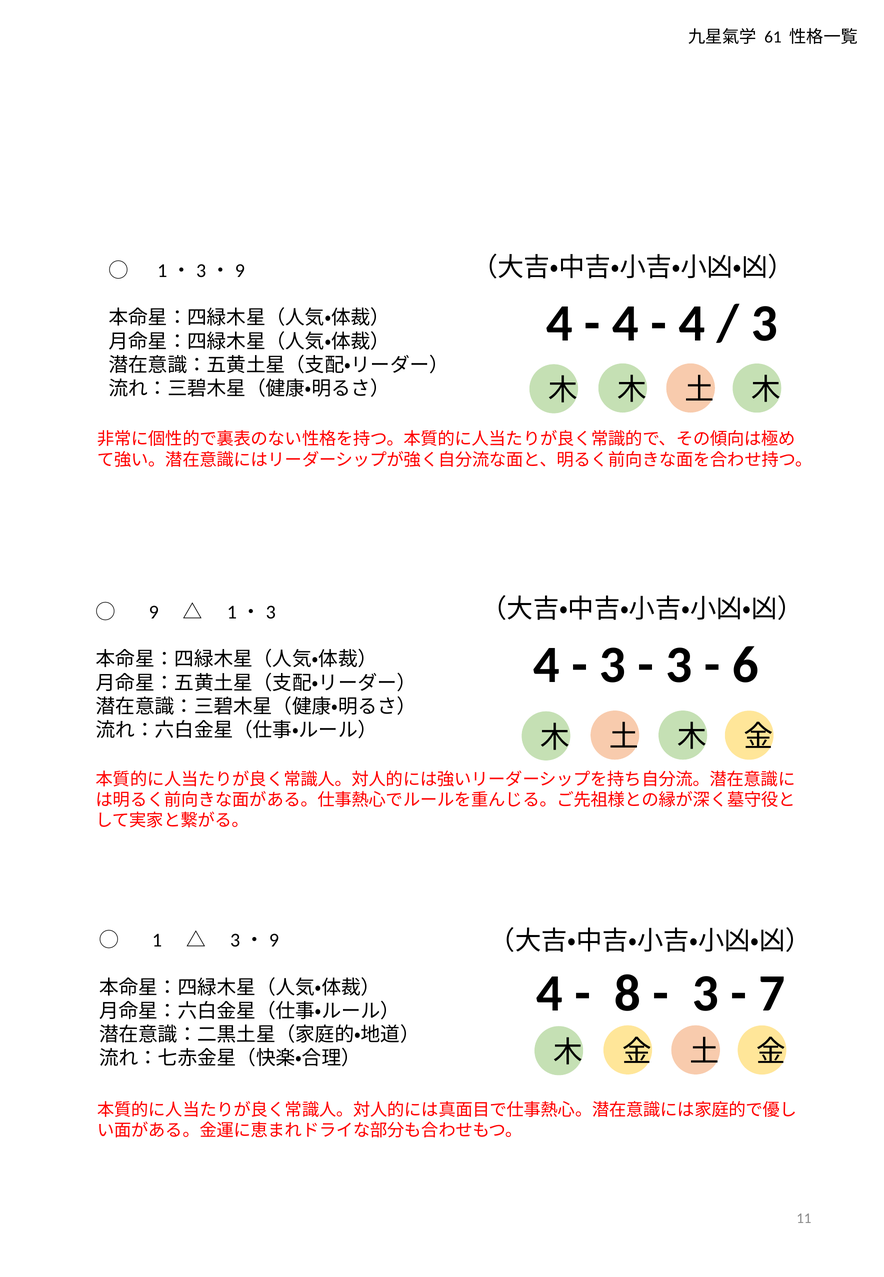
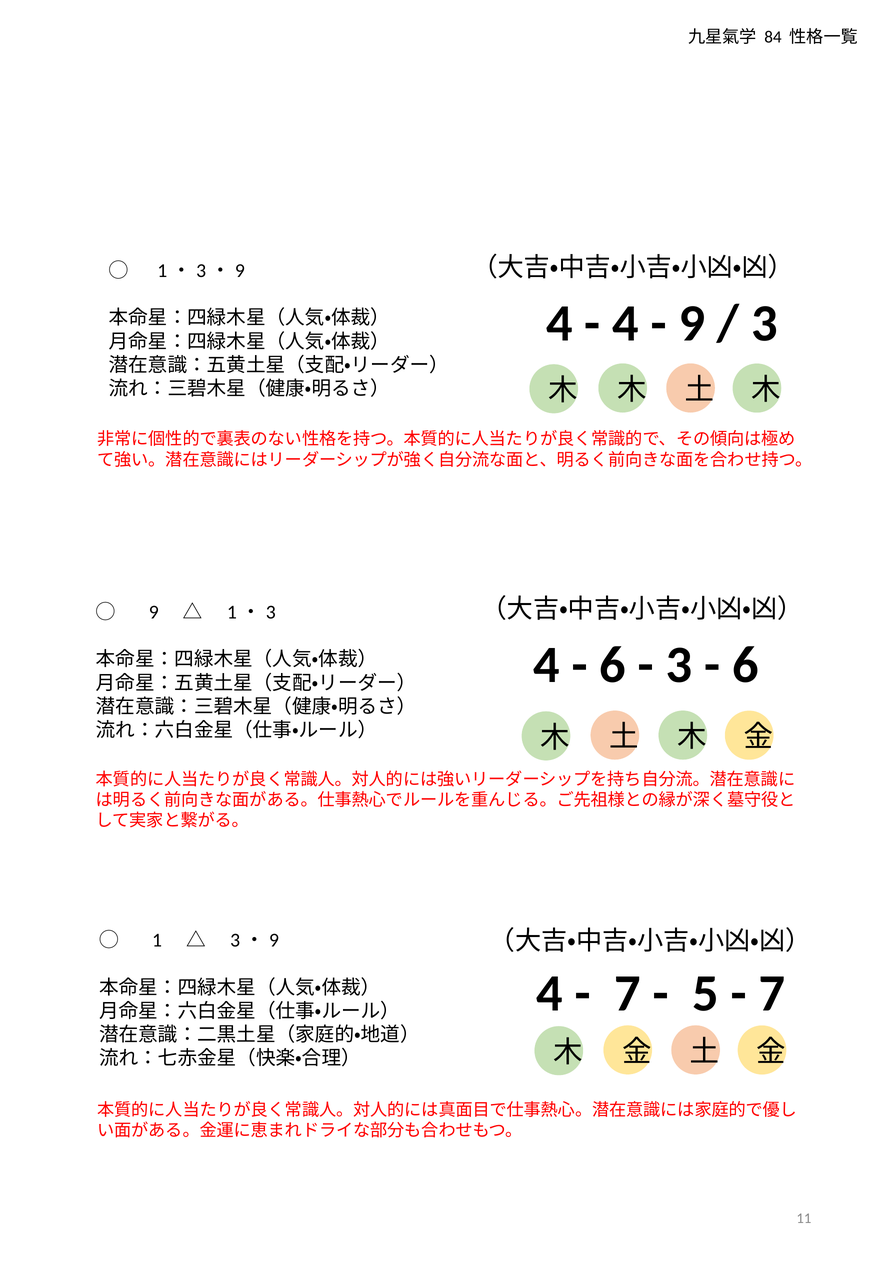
61: 61 -> 84
4 at (692, 324): 4 -> 9
3 at (613, 665): 3 -> 6
8 at (628, 993): 8 -> 7
3 at (706, 993): 3 -> 5
